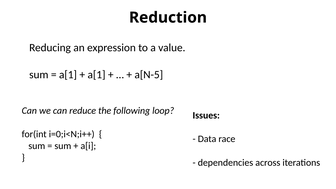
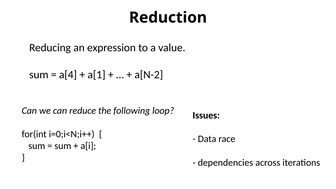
a[1 at (68, 75): a[1 -> a[4
a[N-5: a[N-5 -> a[N-2
